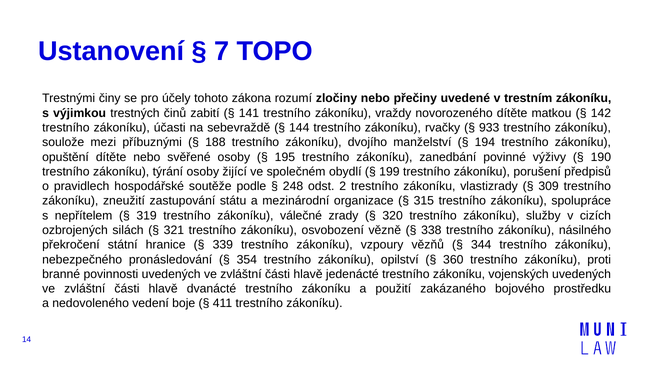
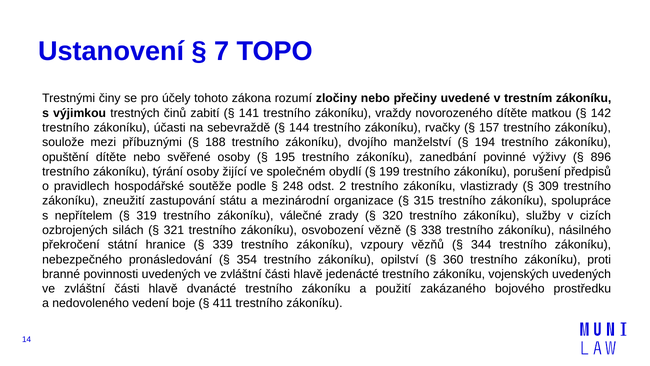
933: 933 -> 157
190: 190 -> 896
